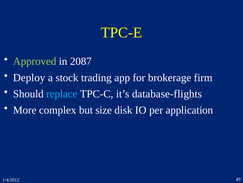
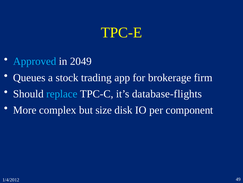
Approved colour: light green -> light blue
2087: 2087 -> 2049
Deploy: Deploy -> Queues
application: application -> component
